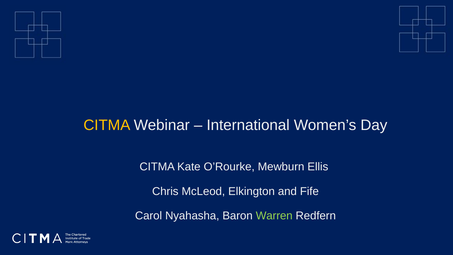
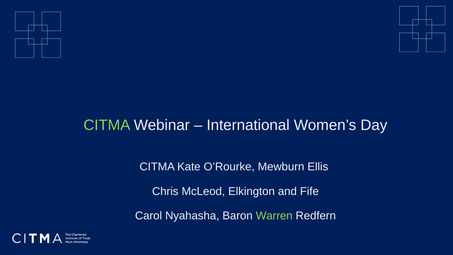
CITMA at (107, 125) colour: yellow -> light green
